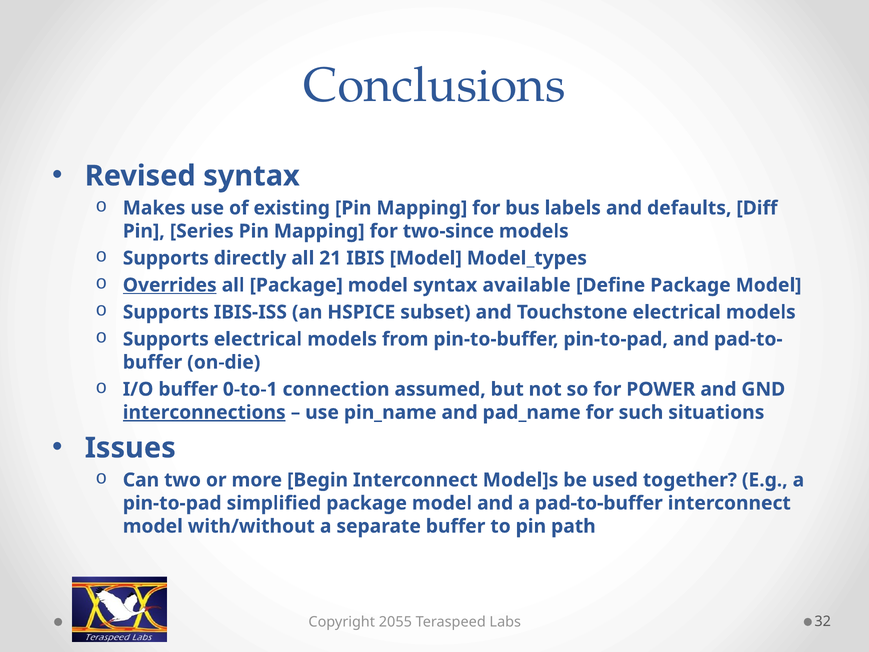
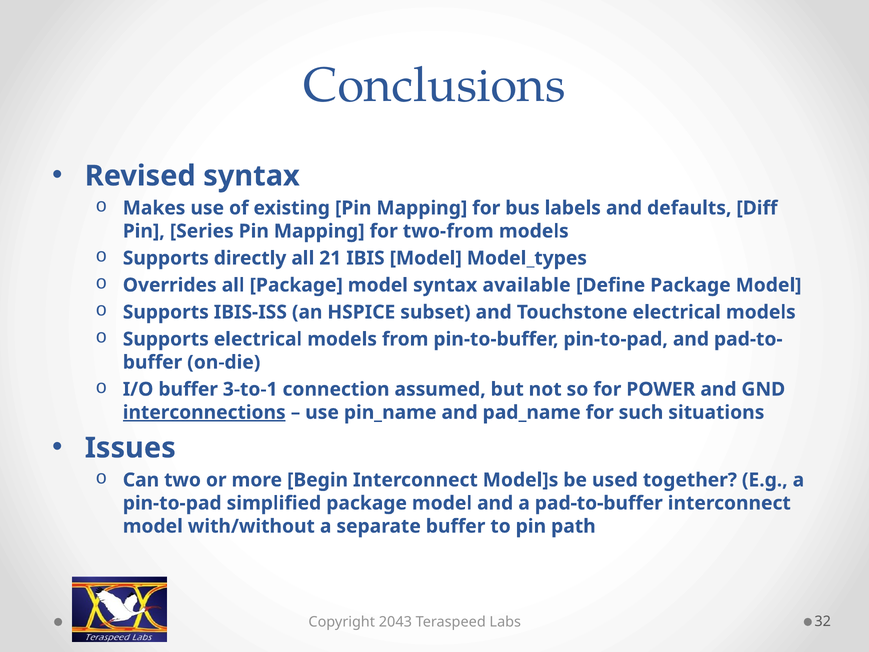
two-since: two-since -> two-from
Overrides underline: present -> none
0-to-1: 0-to-1 -> 3-to-1
2055: 2055 -> 2043
